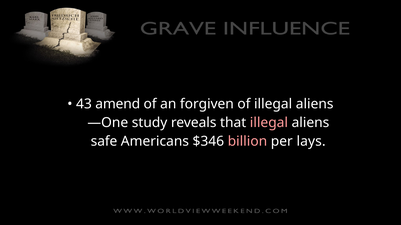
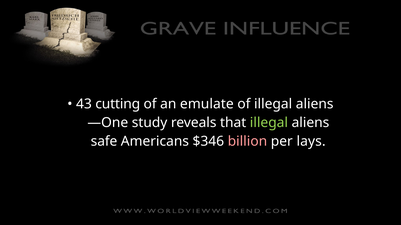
amend: amend -> cutting
forgiven: forgiven -> emulate
illegal at (269, 123) colour: pink -> light green
